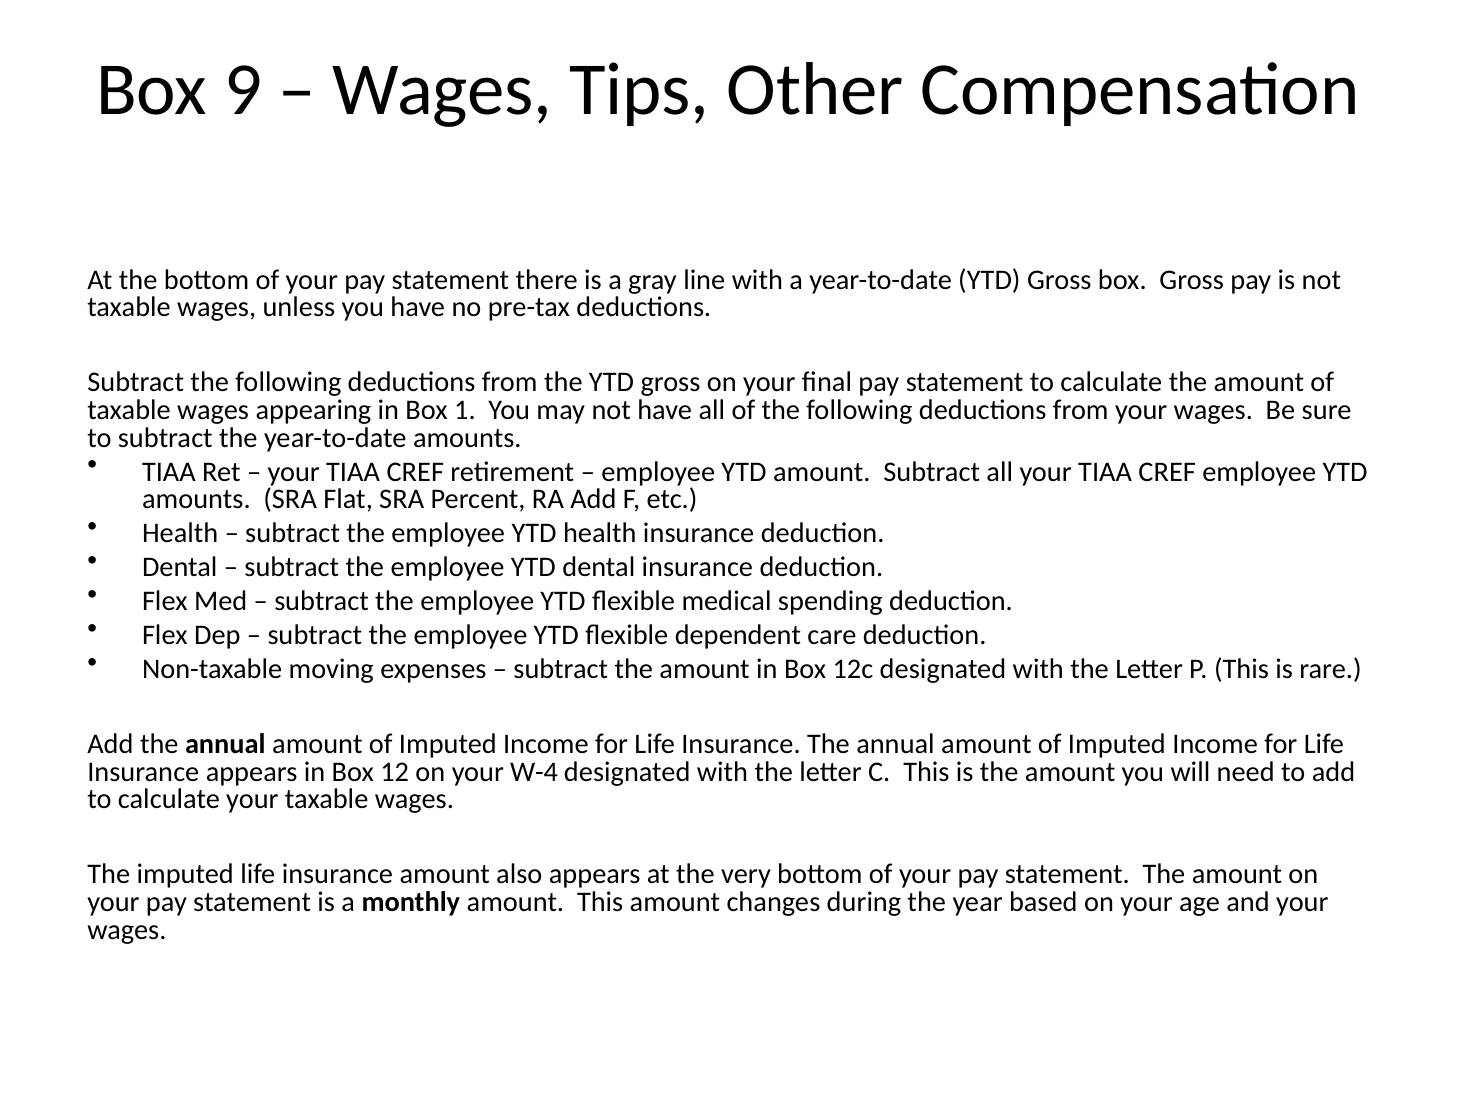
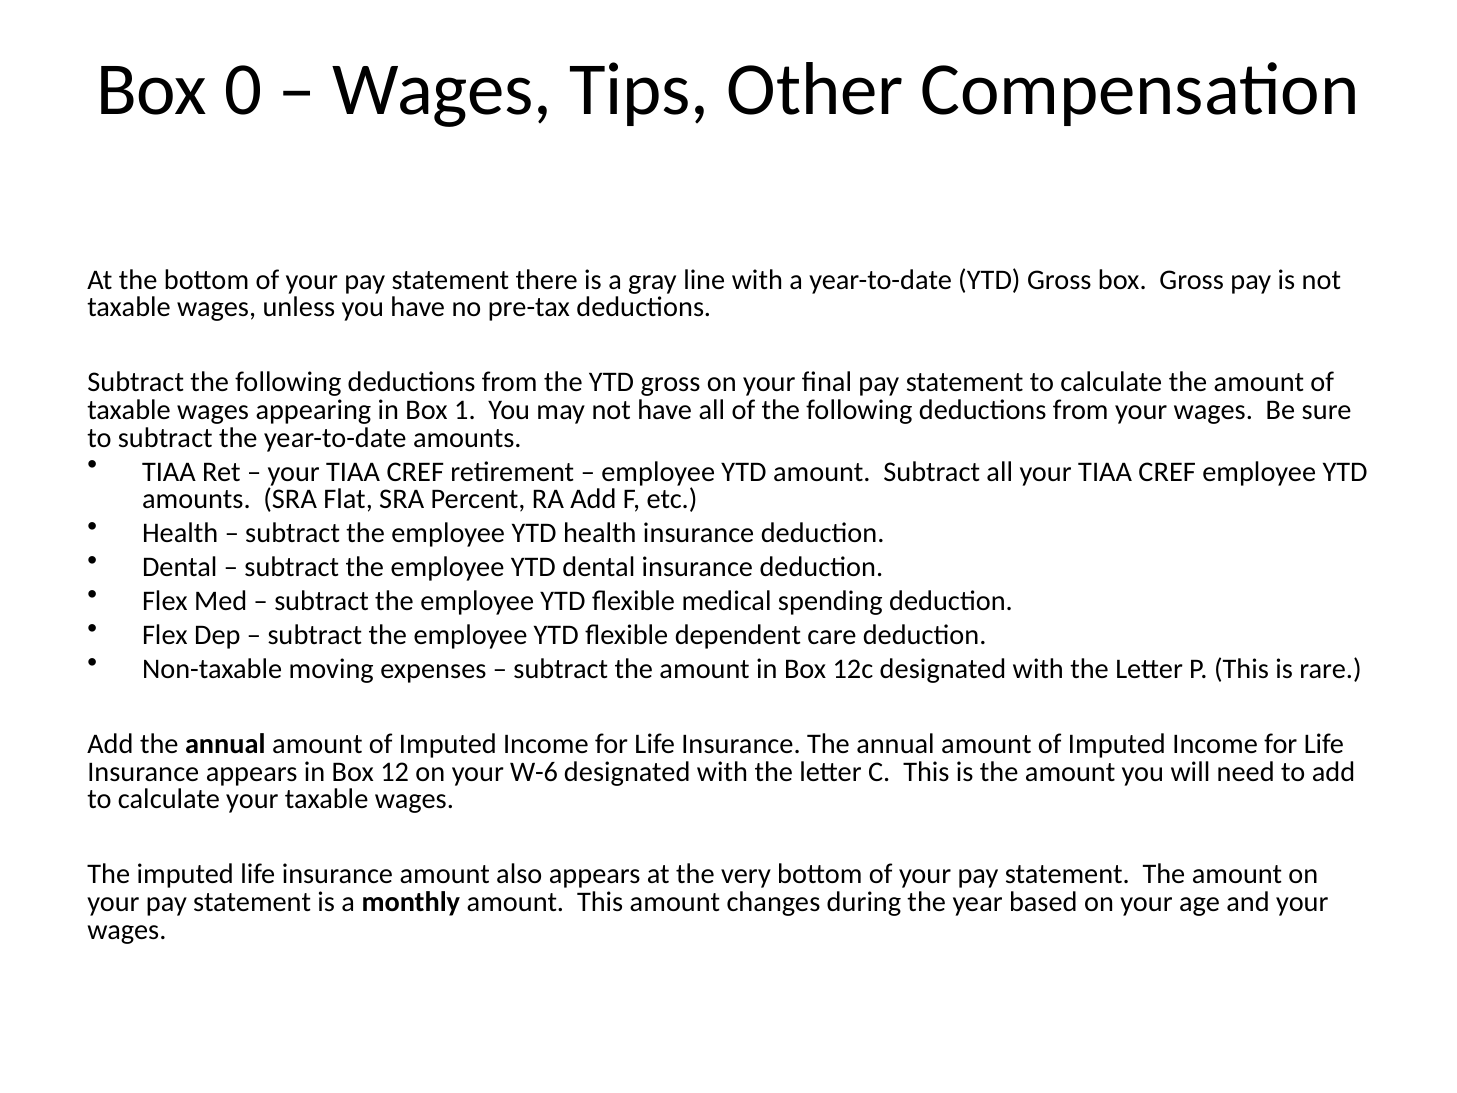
9: 9 -> 0
W-4: W-4 -> W-6
